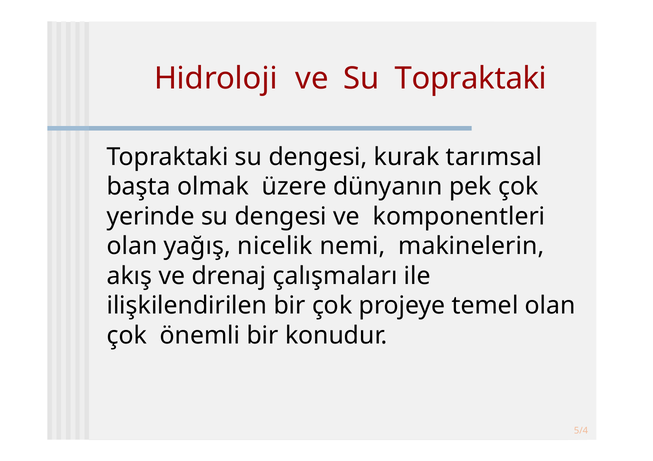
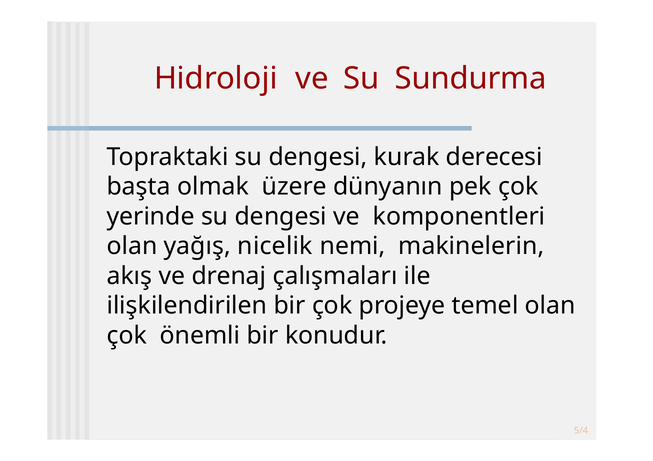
Su Topraktaki: Topraktaki -> Sundurma
tarımsal: tarımsal -> derecesi
